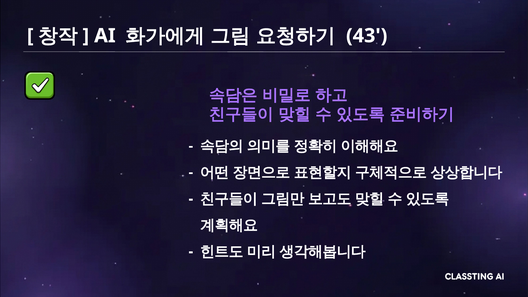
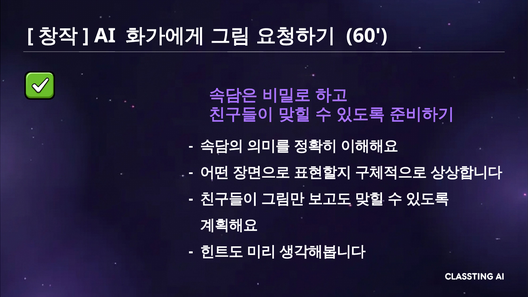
43: 43 -> 60
